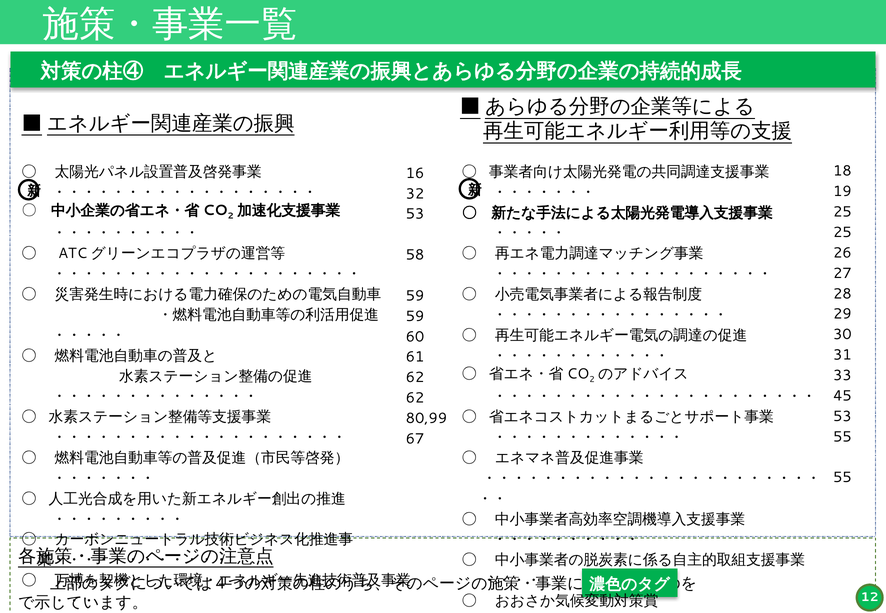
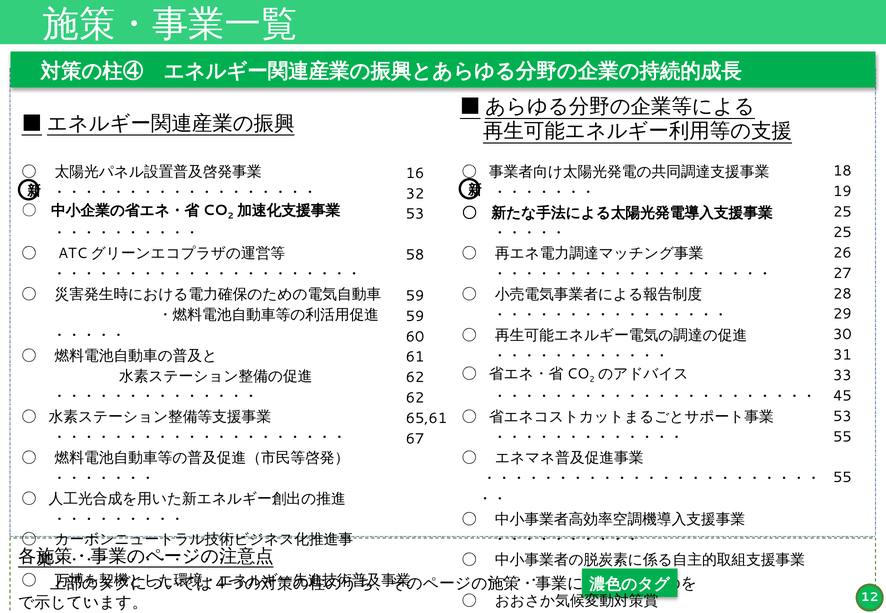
80,99: 80,99 -> 65,61
